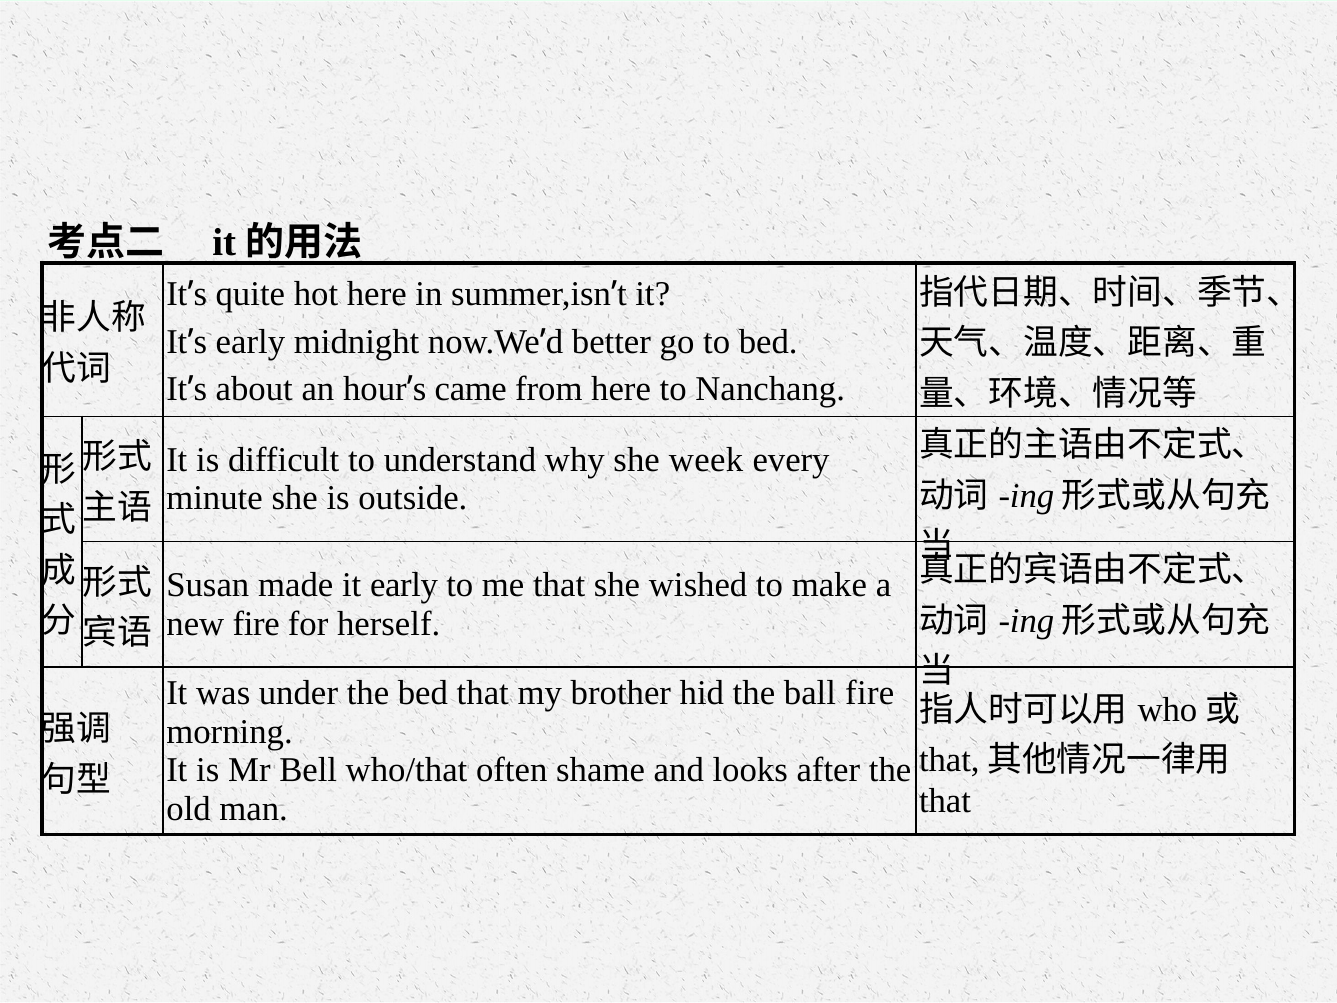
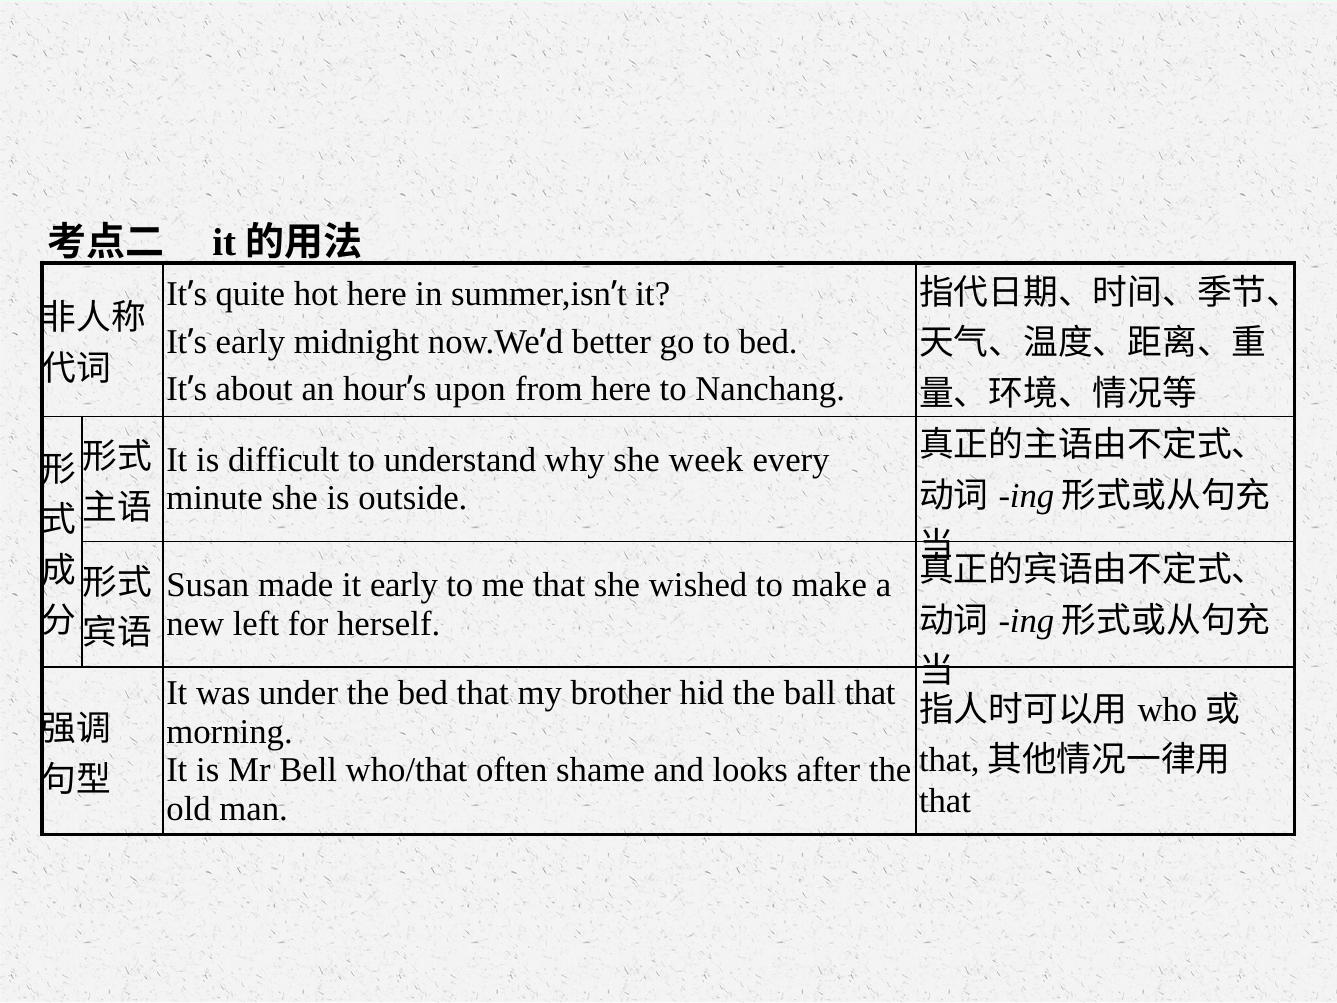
came: came -> upon
new fire: fire -> left
ball fire: fire -> that
